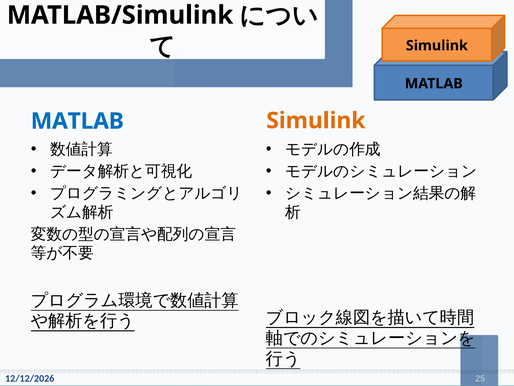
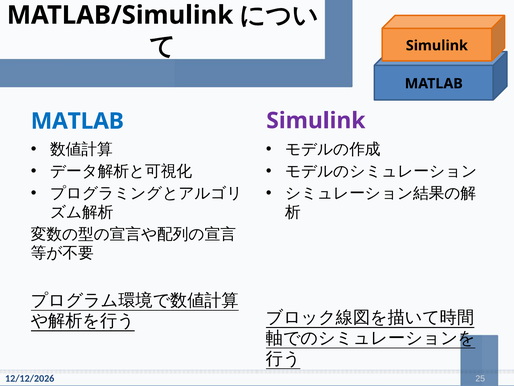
Simulink at (316, 121) colour: orange -> purple
